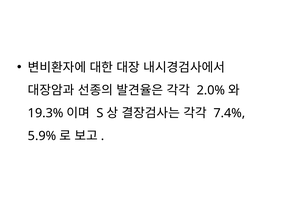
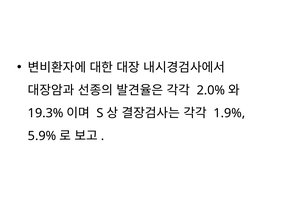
7.4%: 7.4% -> 1.9%
